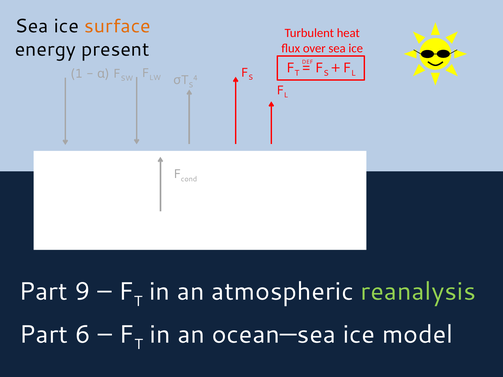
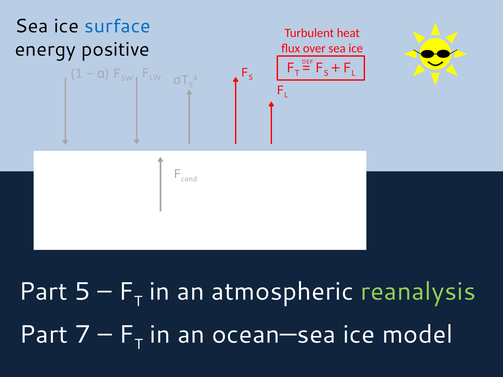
surface colour: orange -> blue
present: present -> positive
9: 9 -> 5
6: 6 -> 7
